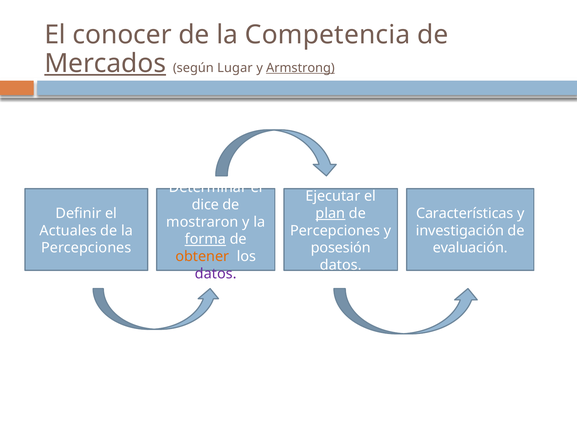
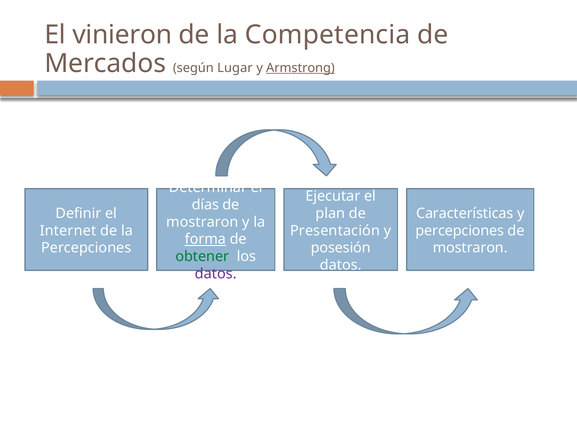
conocer: conocer -> vinieron
Mercados underline: present -> none
dice: dice -> días
plan underline: present -> none
Actuales: Actuales -> Internet
Percepciones at (335, 231): Percepciones -> Presentación
investigación at (460, 231): investigación -> percepciones
evaluación at (470, 248): evaluación -> mostraron
obtener colour: orange -> green
